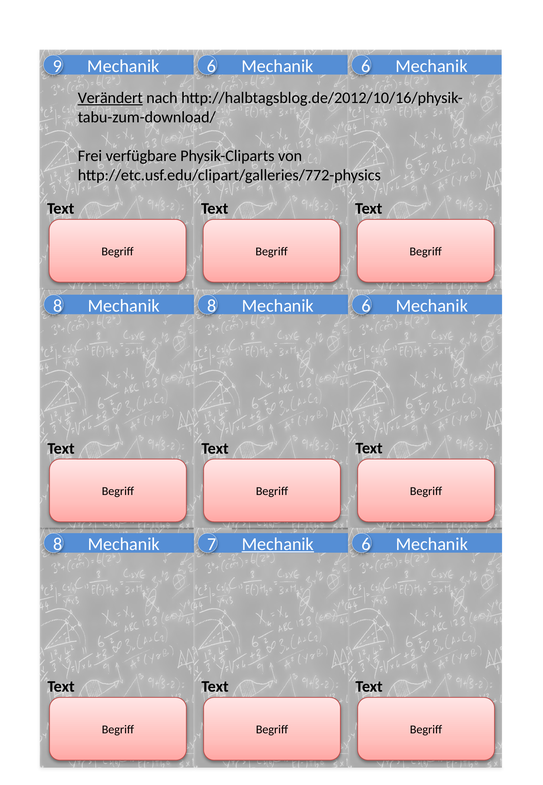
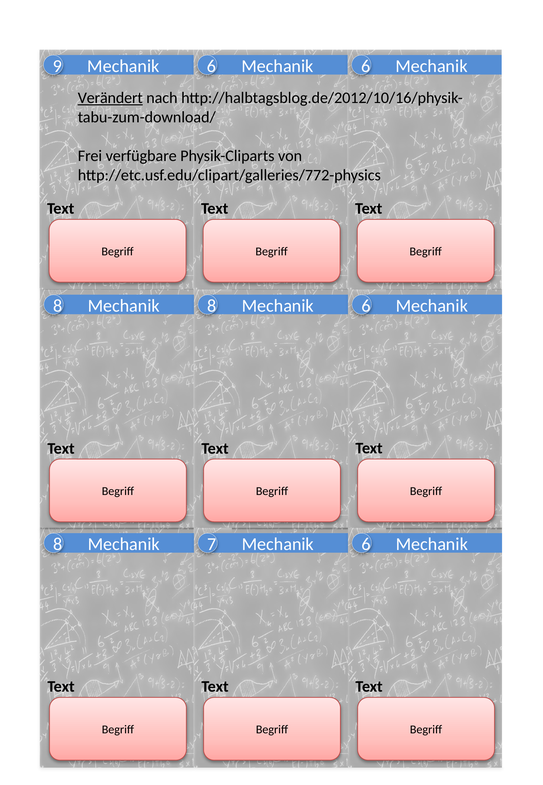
Mechanik at (278, 544) underline: present -> none
